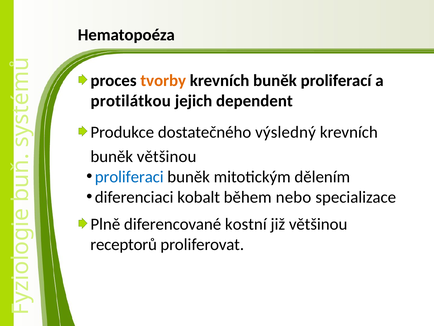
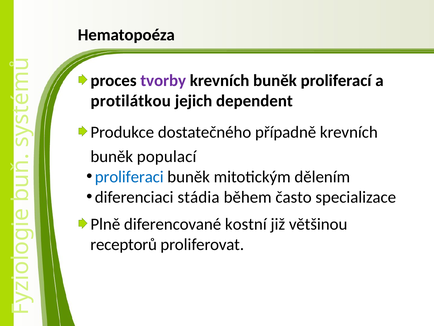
tvorby colour: orange -> purple
výsledný: výsledný -> případně
buněk většinou: většinou -> populací
kobalt: kobalt -> stádia
nebo: nebo -> často
